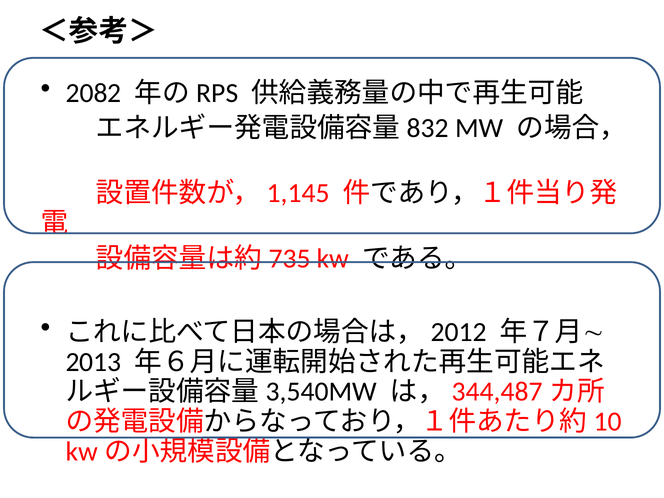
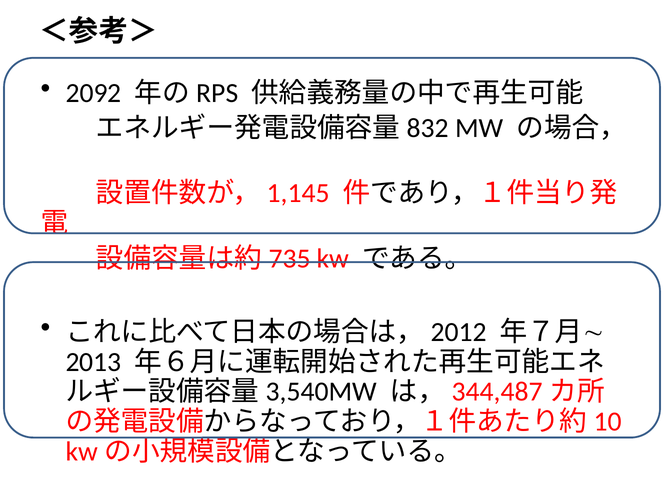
2082: 2082 -> 2092
